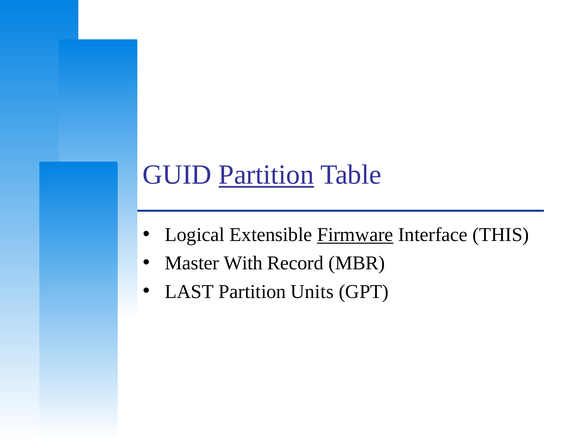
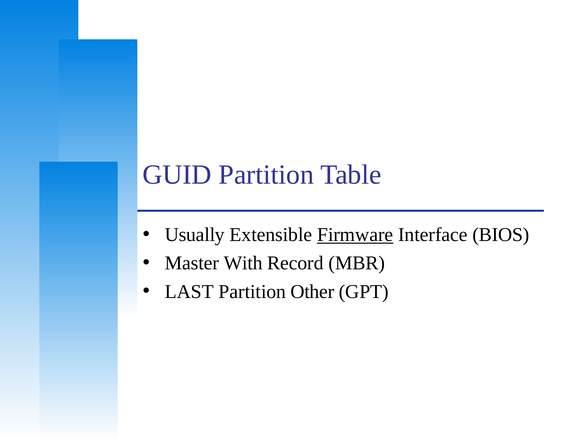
Partition at (266, 175) underline: present -> none
Logical: Logical -> Usually
THIS: THIS -> BIOS
Units: Units -> Other
